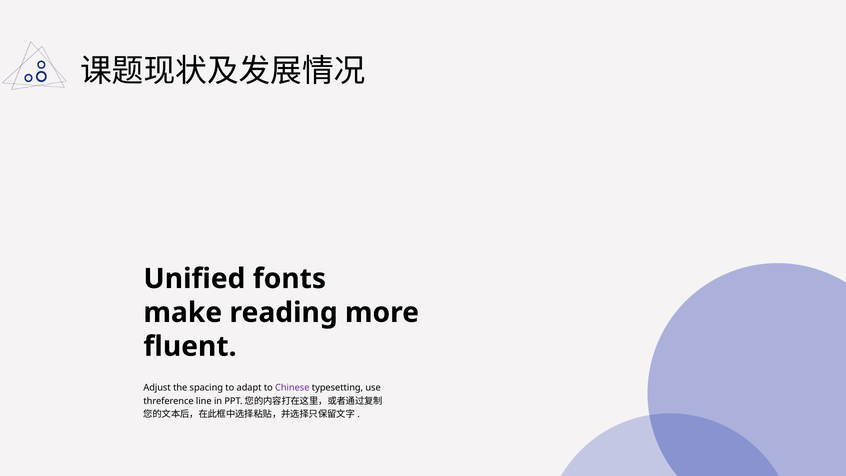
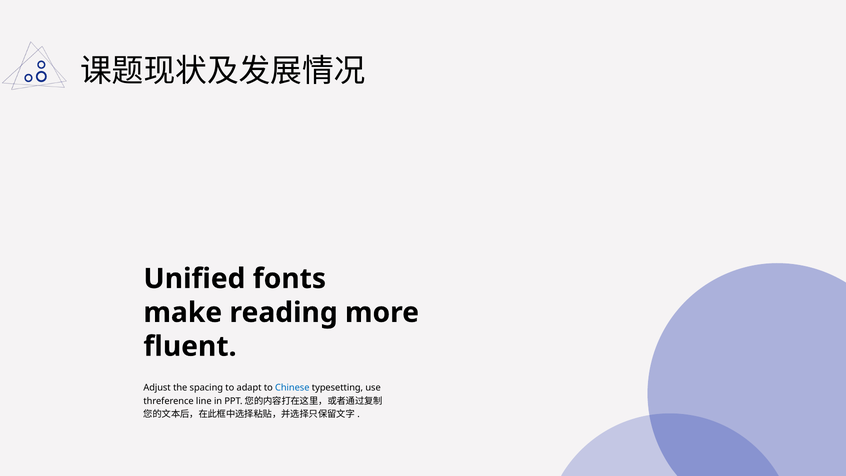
Chinese colour: purple -> blue
